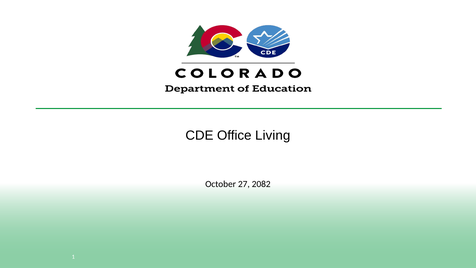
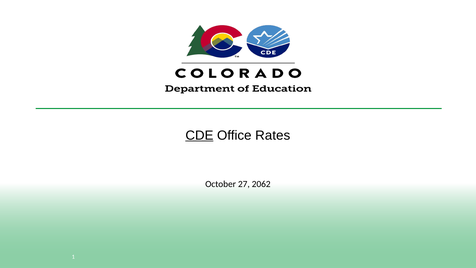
CDE underline: none -> present
Living: Living -> Rates
2082: 2082 -> 2062
